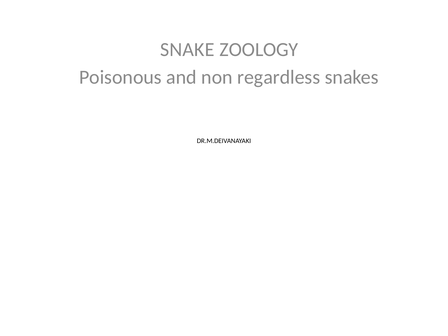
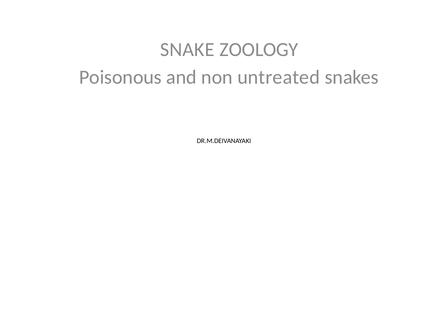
regardless: regardless -> untreated
